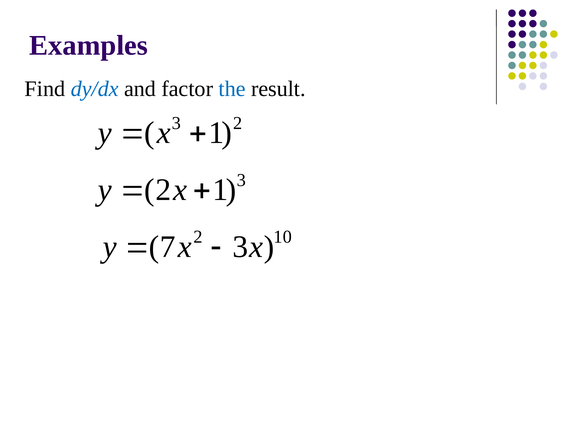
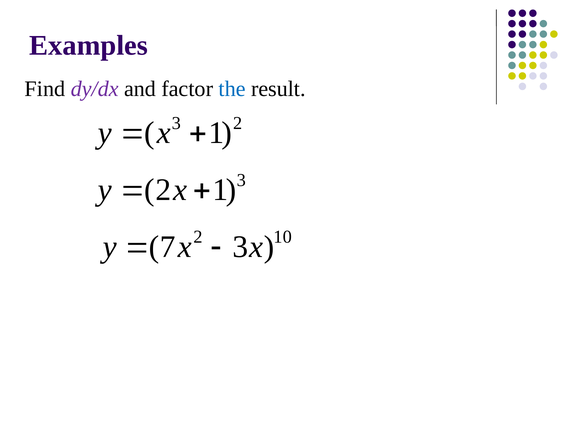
dy/dx colour: blue -> purple
